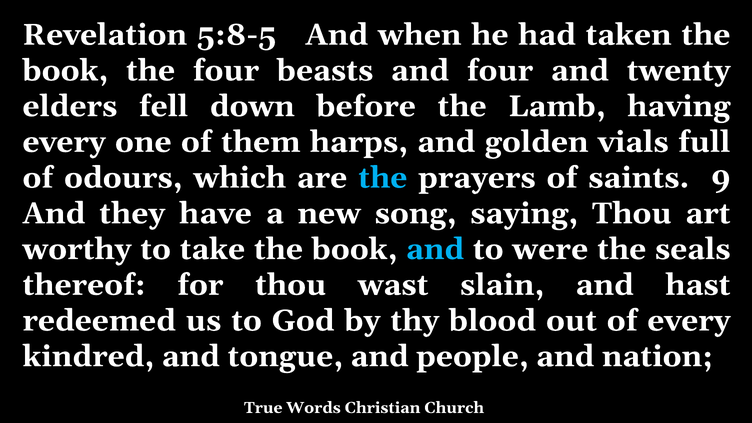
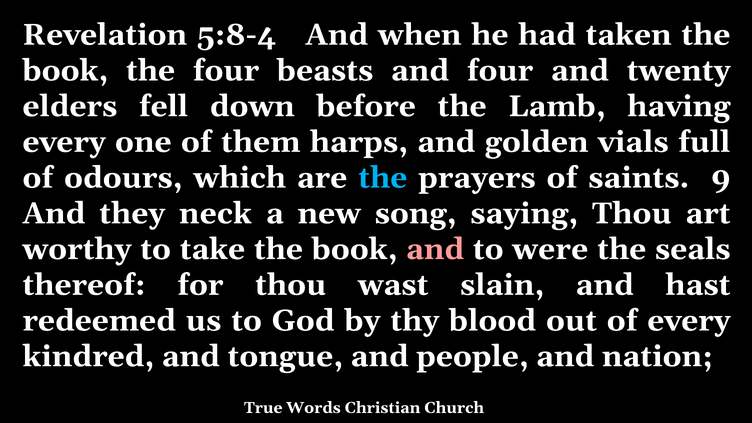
5:8-5: 5:8-5 -> 5:8-4
have: have -> neck
and at (435, 249) colour: light blue -> pink
